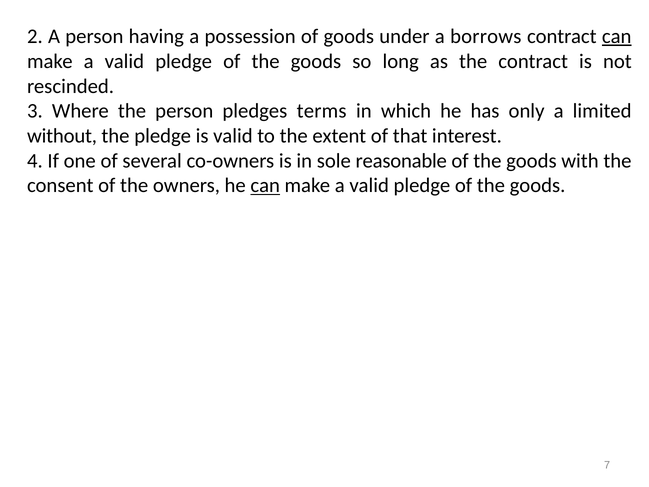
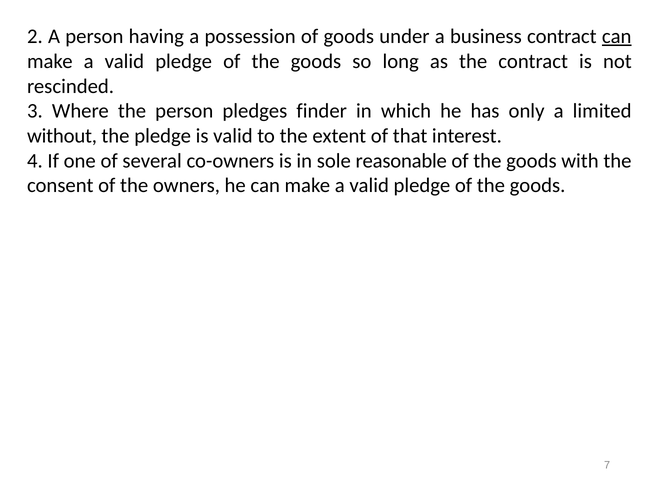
borrows: borrows -> business
terms: terms -> finder
can at (265, 186) underline: present -> none
